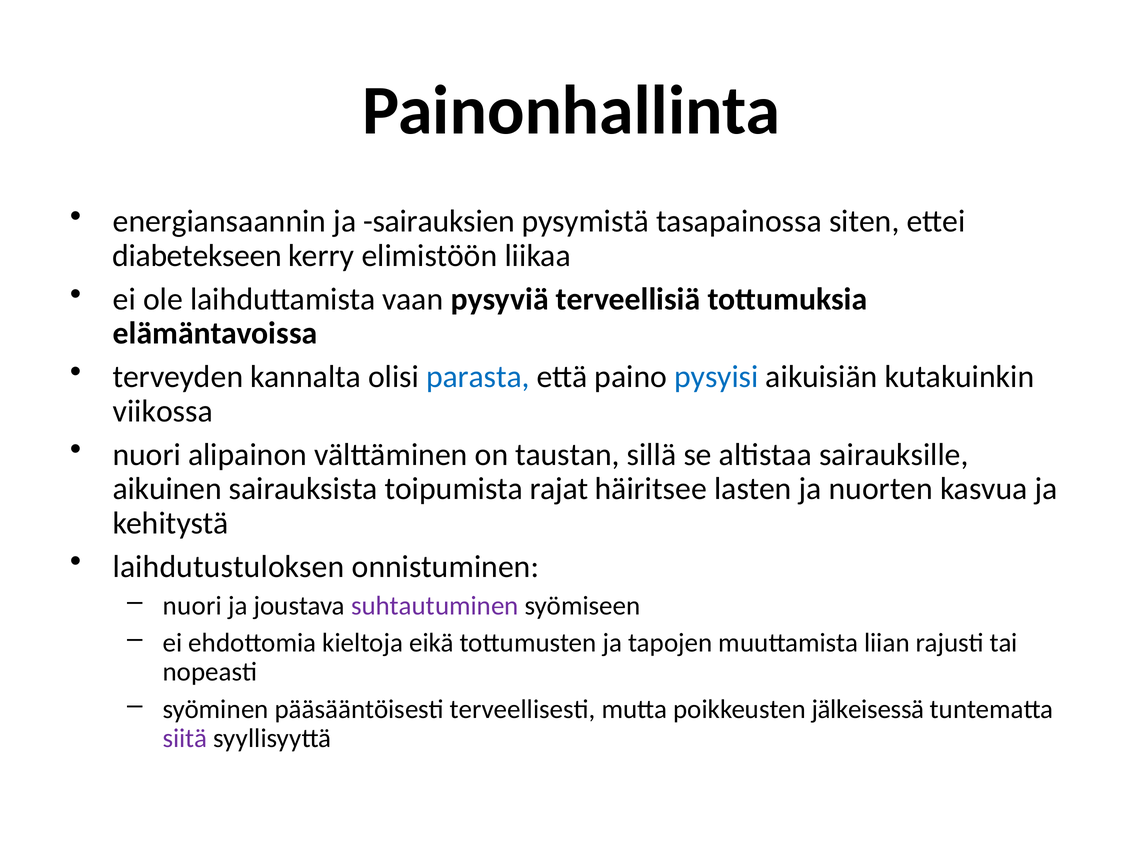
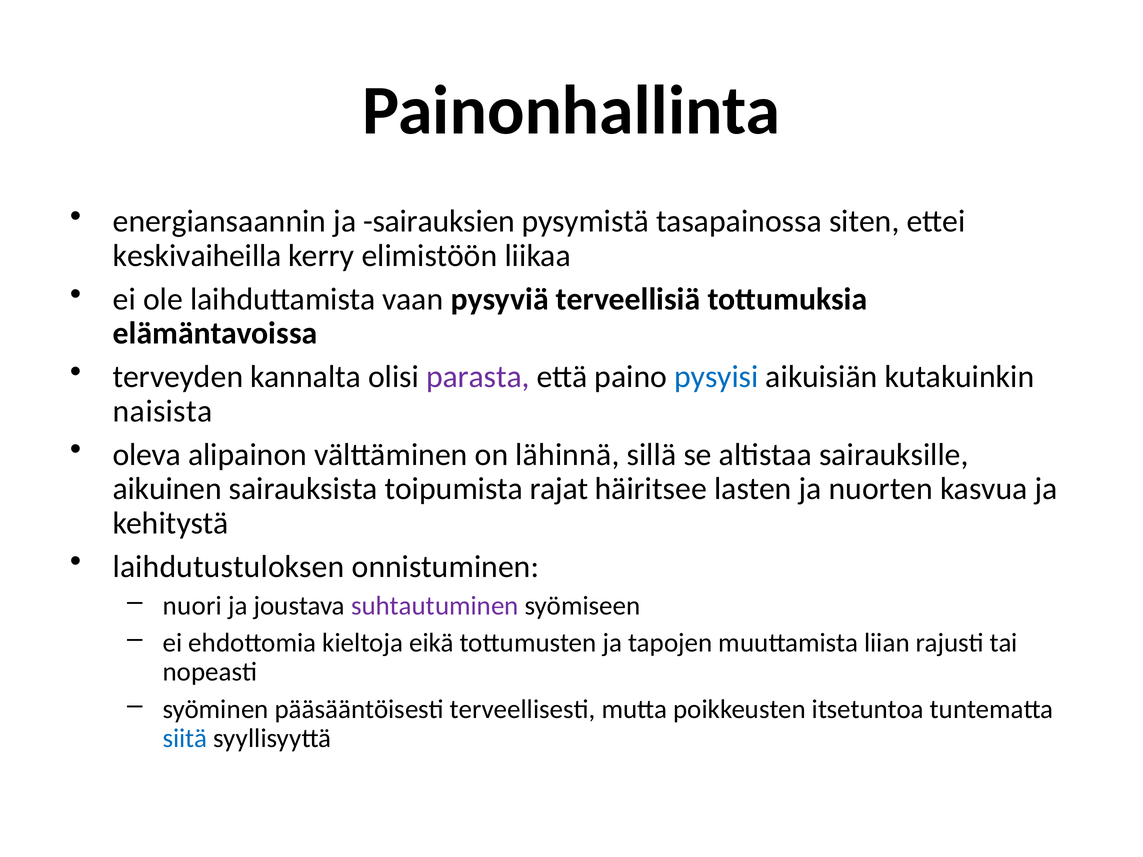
diabetekseen: diabetekseen -> keskivaiheilla
parasta colour: blue -> purple
viikossa: viikossa -> naisista
nuori at (147, 455): nuori -> oleva
taustan: taustan -> lähinnä
jälkeisessä: jälkeisessä -> itsetuntoa
siitä colour: purple -> blue
